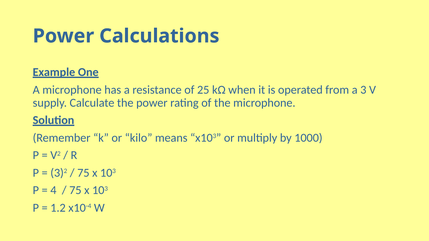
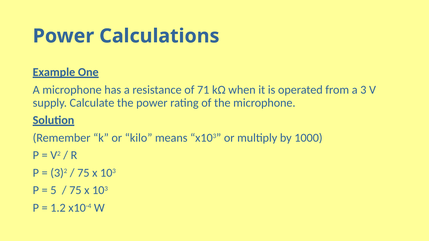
25: 25 -> 71
4: 4 -> 5
